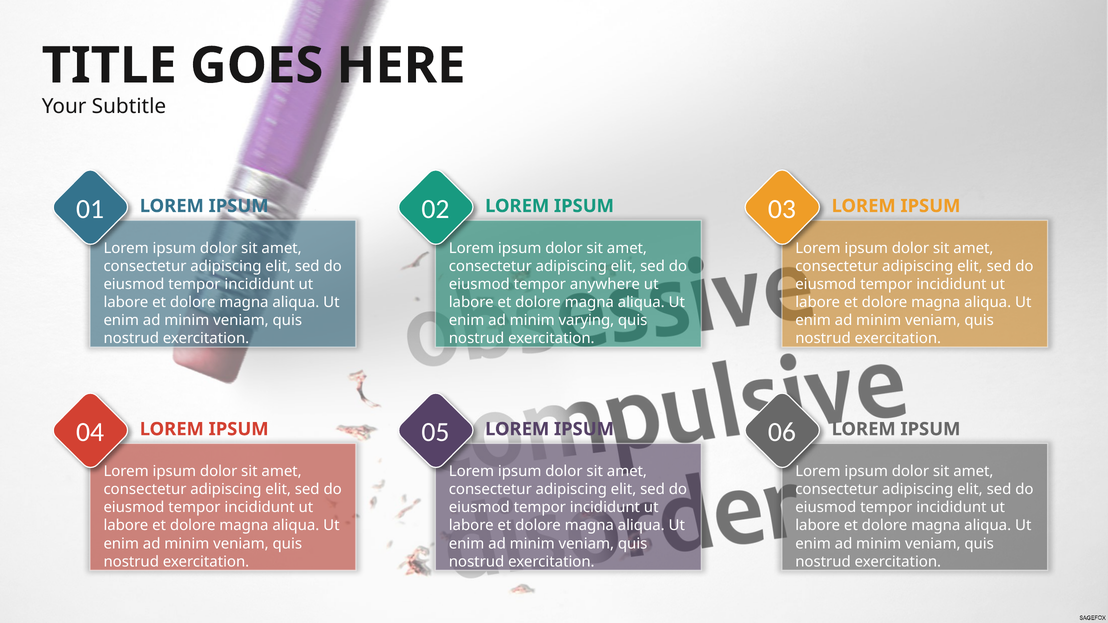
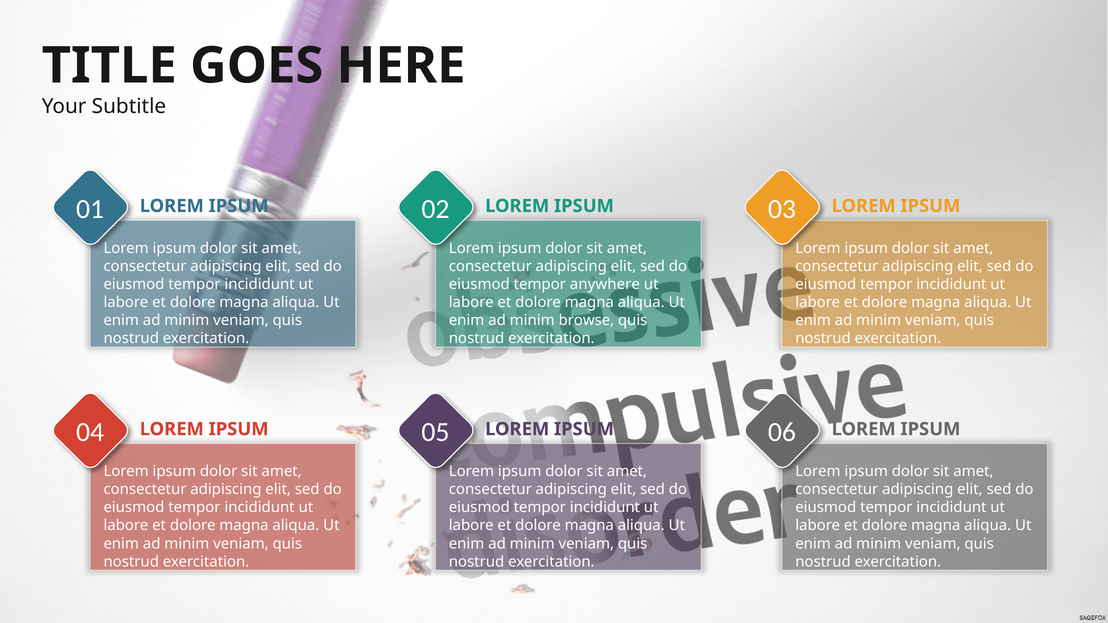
varying: varying -> browse
